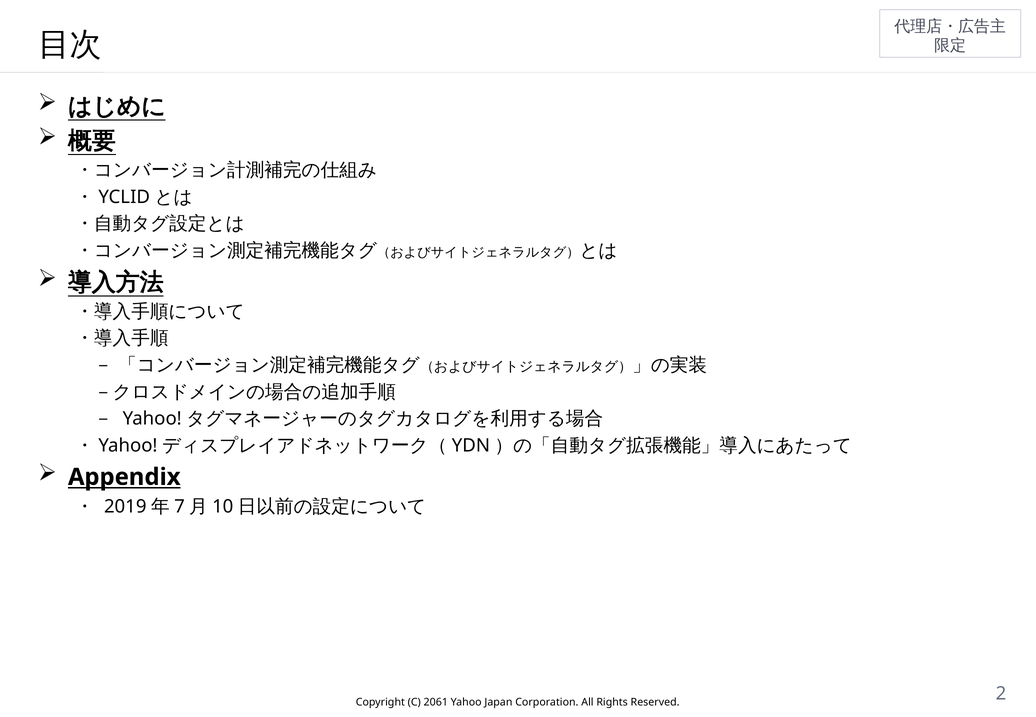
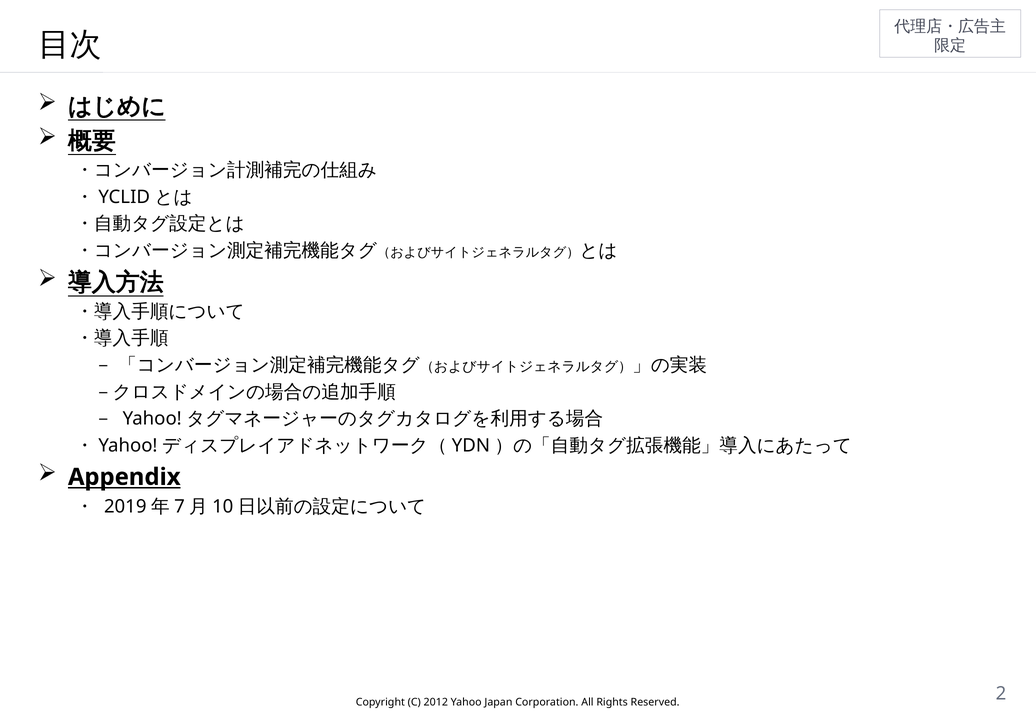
2061: 2061 -> 2012
